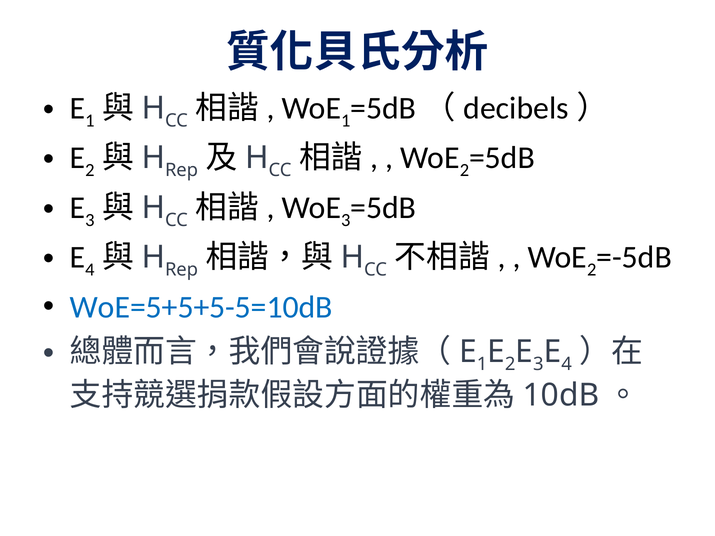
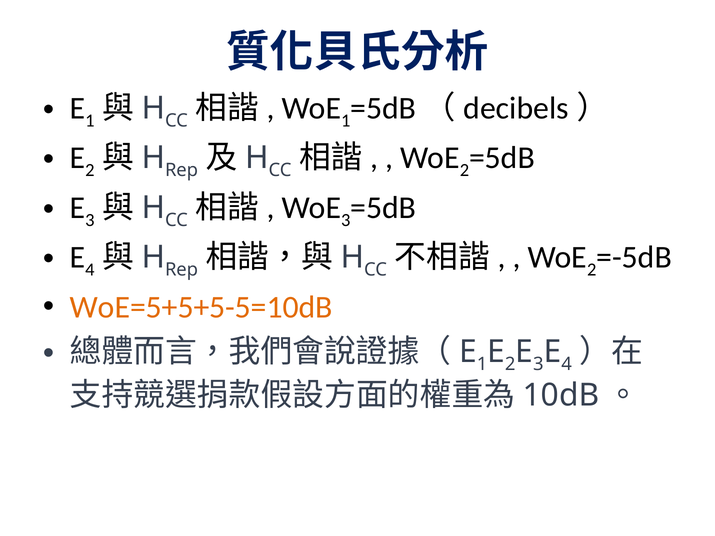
WoE=5+5+5-5=10dB colour: blue -> orange
